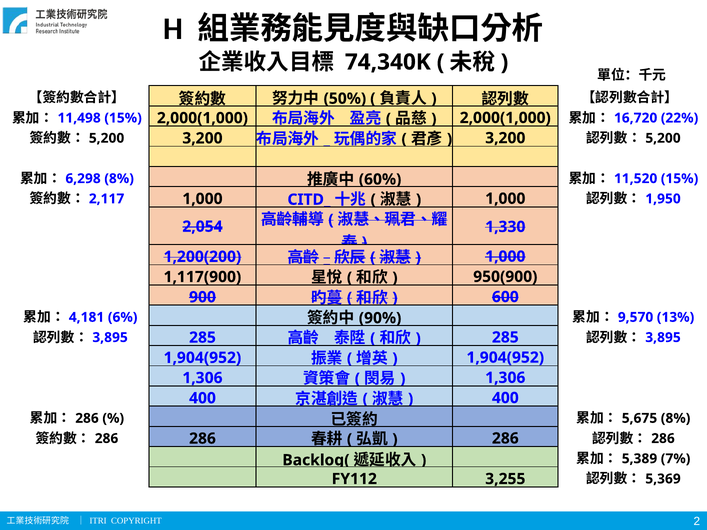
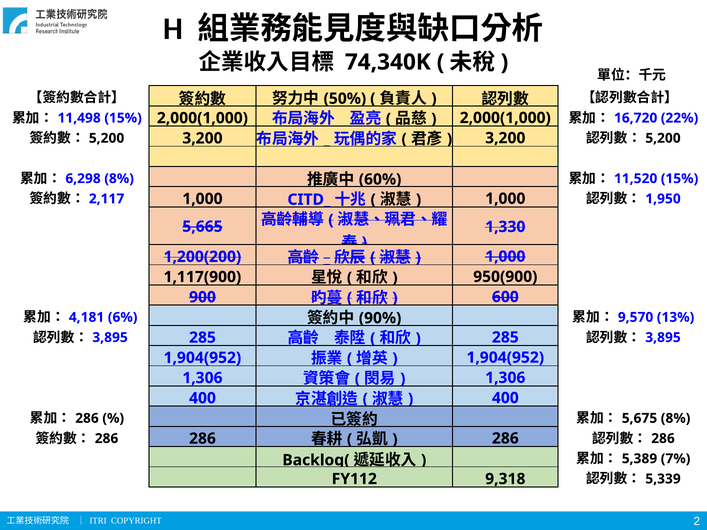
2,054: 2,054 -> 5,665
3,255: 3,255 -> 9,318
5,369: 5,369 -> 5,339
